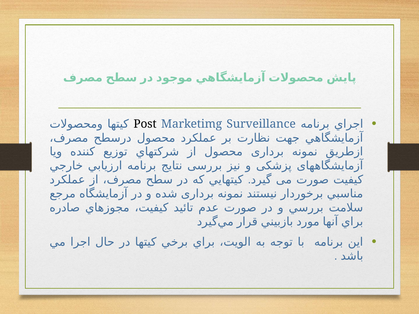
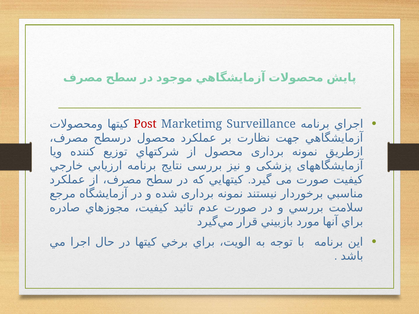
Post colour: black -> red
